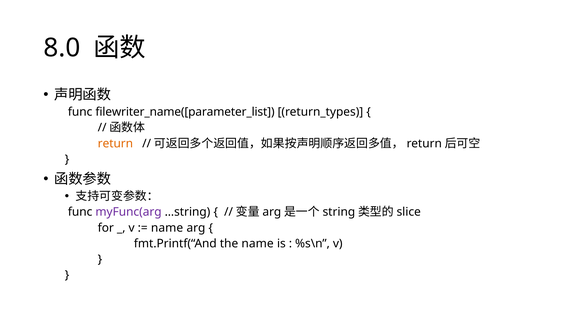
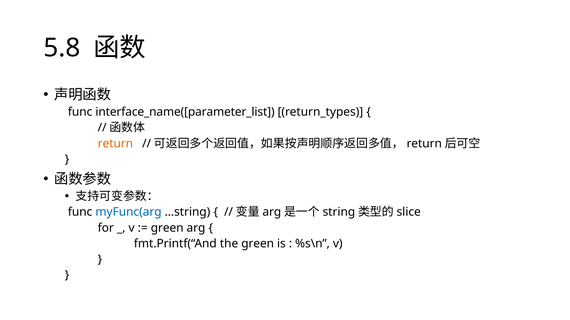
8.0: 8.0 -> 5.8
filewriter_name([parameter_list: filewriter_name([parameter_list -> interface_name([parameter_list
myFunc(arg colour: purple -> blue
name at (167, 228): name -> green
the name: name -> green
